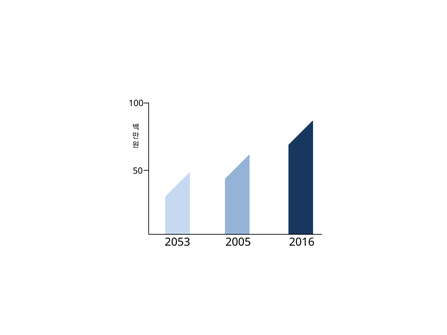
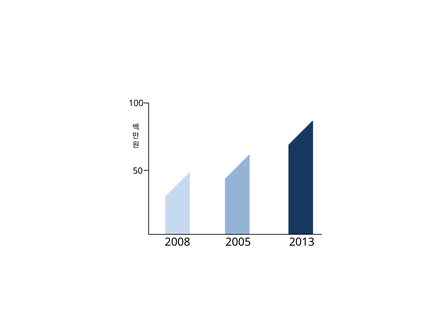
2053: 2053 -> 2008
2016: 2016 -> 2013
